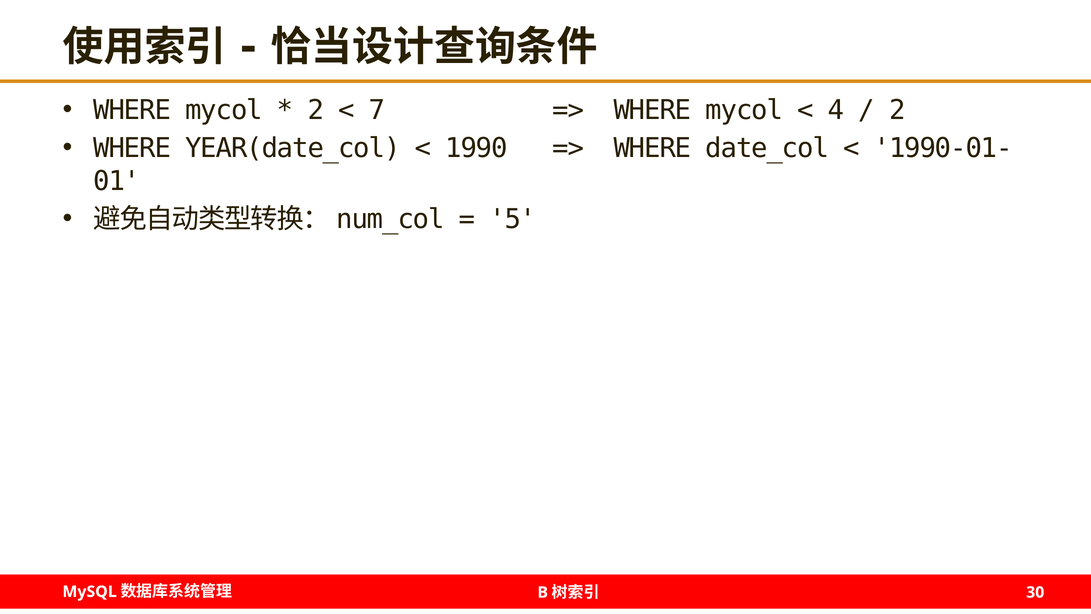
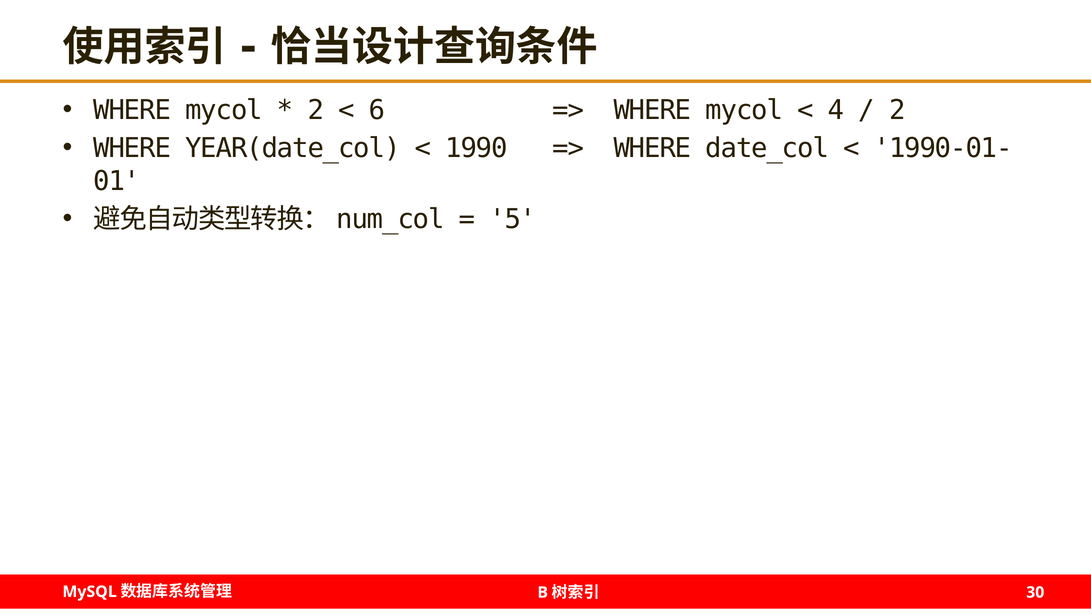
7: 7 -> 6
